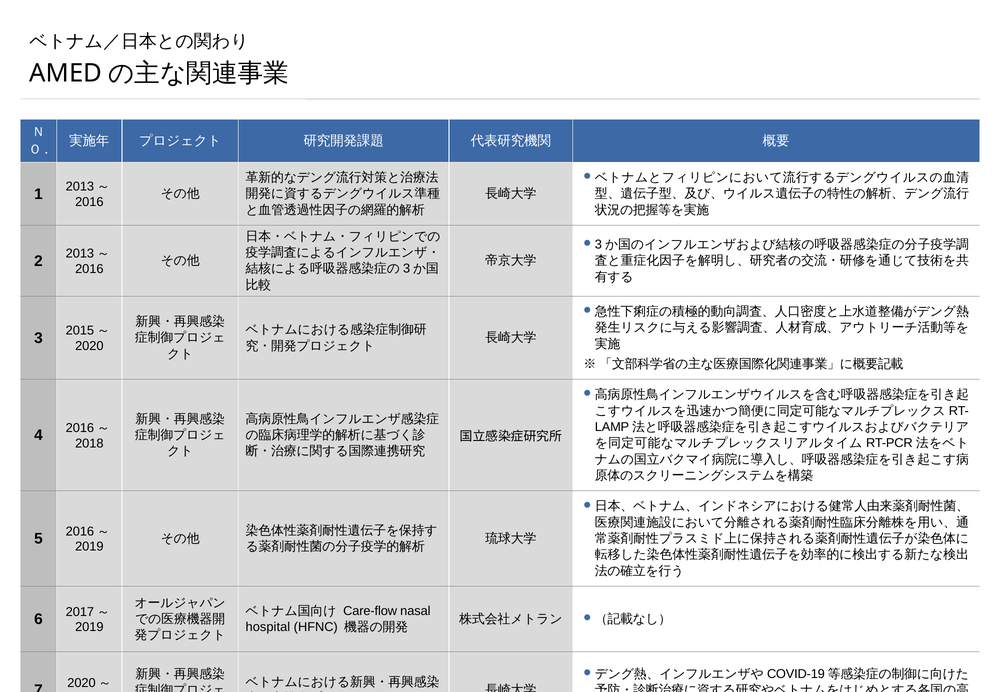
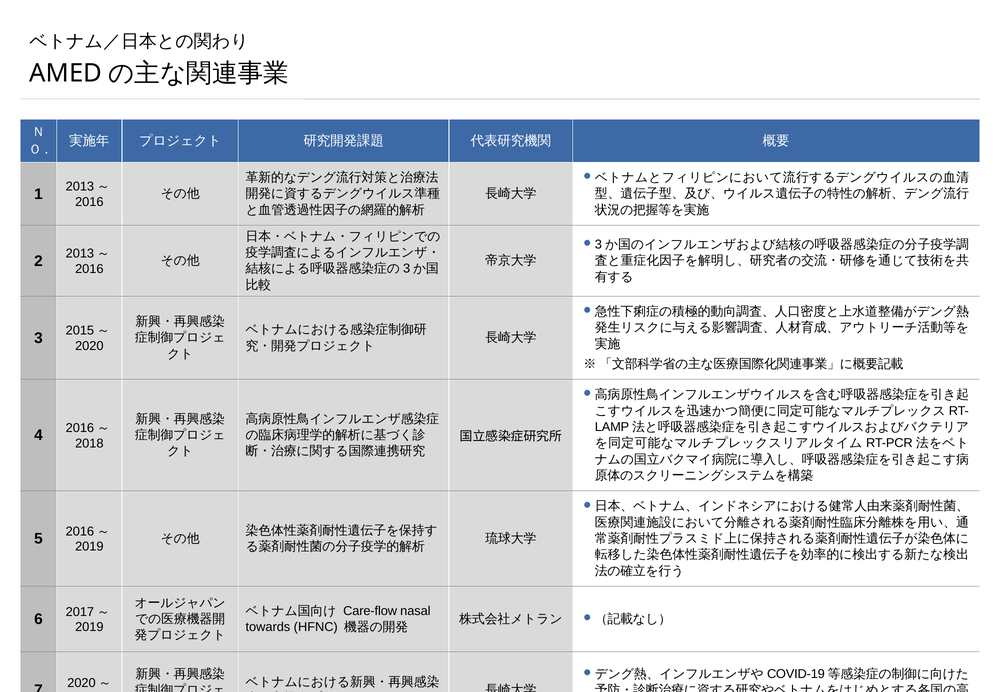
hospital: hospital -> towards
